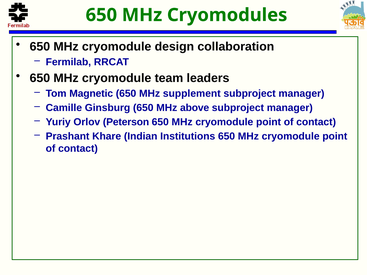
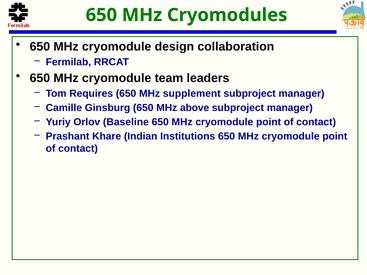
Magnetic: Magnetic -> Requires
Peterson: Peterson -> Baseline
